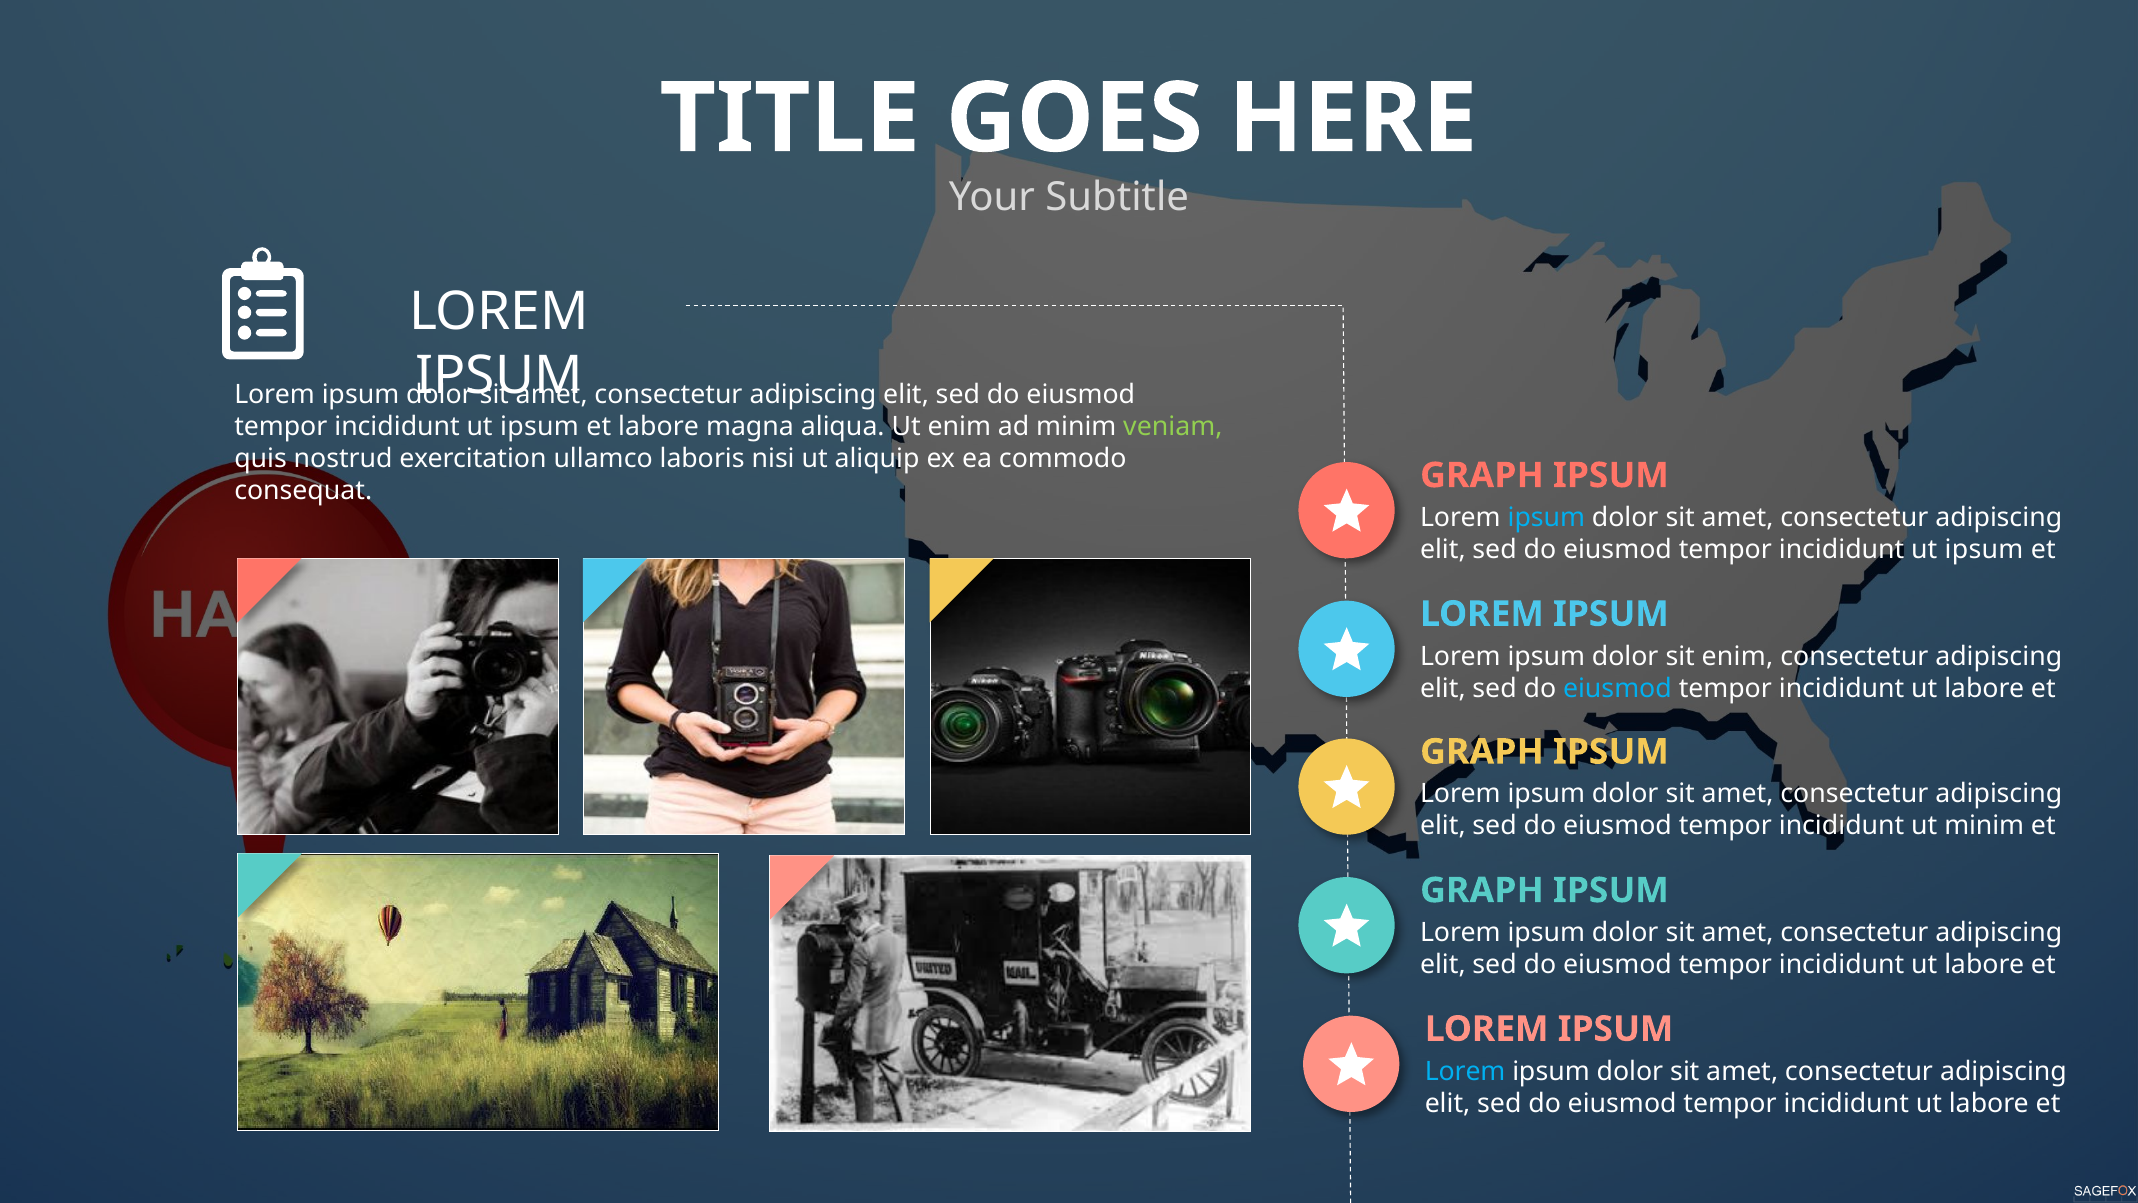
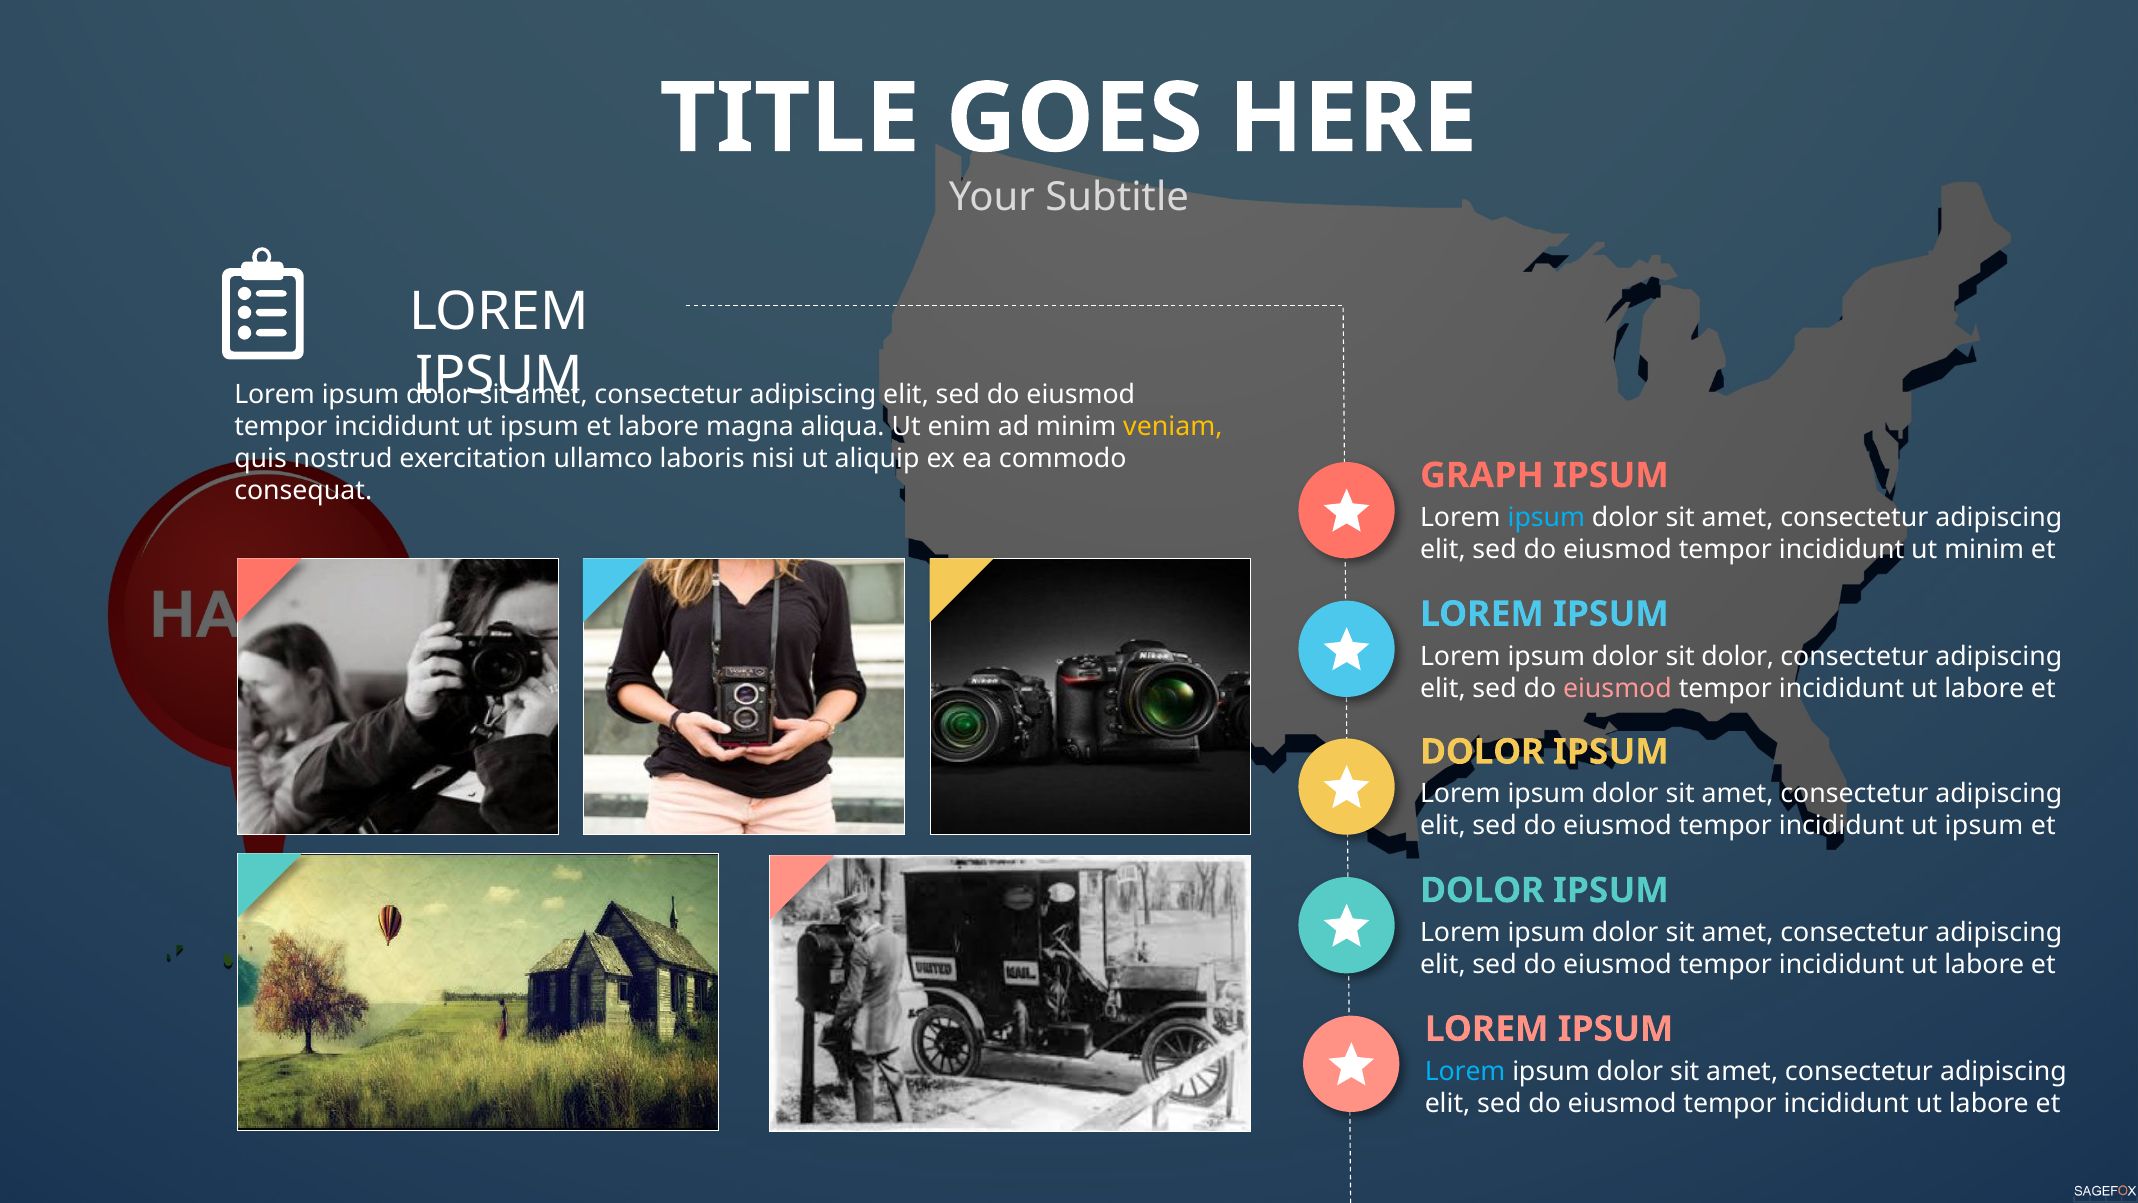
veniam colour: light green -> yellow
ipsum at (1984, 550): ipsum -> minim
sit enim: enim -> dolor
eiusmod at (1617, 688) colour: light blue -> pink
GRAPH at (1482, 752): GRAPH -> DOLOR
minim at (1984, 826): minim -> ipsum
GRAPH at (1482, 890): GRAPH -> DOLOR
